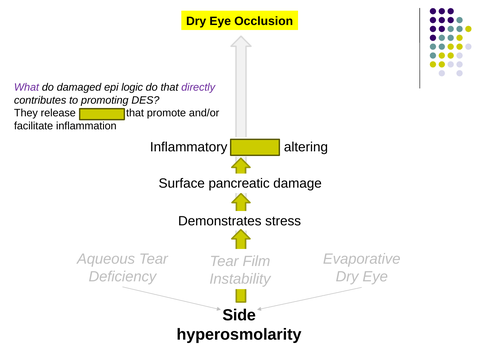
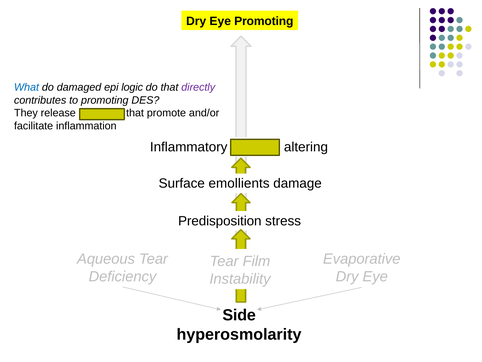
Eye Occlusion: Occlusion -> Promoting
What colour: purple -> blue
pancreatic: pancreatic -> emollients
Demonstrates: Demonstrates -> Predisposition
